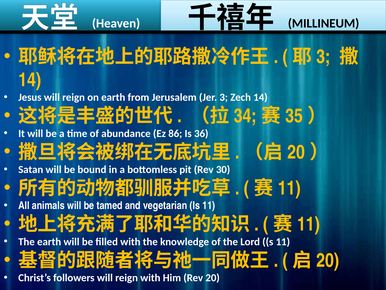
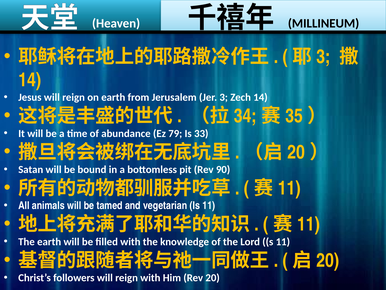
86: 86 -> 79
36: 36 -> 33
30: 30 -> 90
